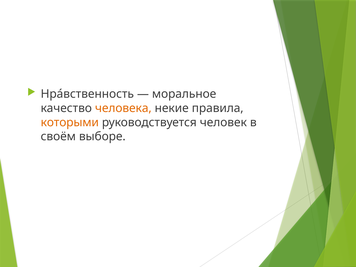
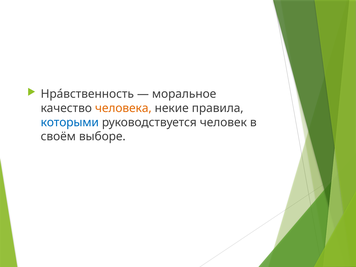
которыми colour: orange -> blue
